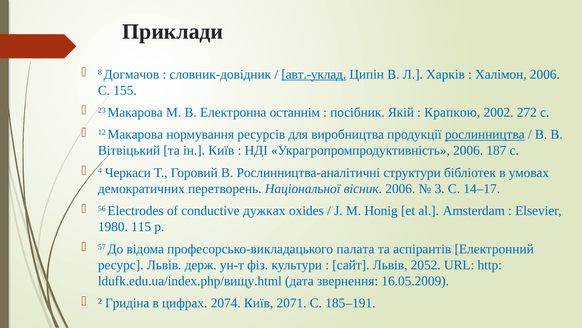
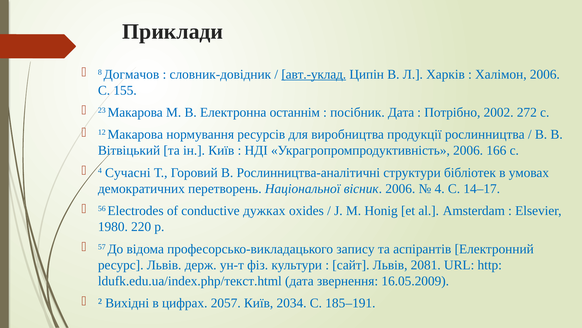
посібник Якій: Якій -> Дата
Крапкою: Крапкою -> Потрібно
рослинництва underline: present -> none
187: 187 -> 166
Черкаси: Черкаси -> Сучасні
3 at (440, 188): 3 -> 4
115: 115 -> 220
палата: палата -> запису
2052: 2052 -> 2081
ldufk.edu.ua/index.php/вищу.html: ldufk.edu.ua/index.php/вищу.html -> ldufk.edu.ua/index.php/текст.html
Гридіна: Гридіна -> Вихідні
2074: 2074 -> 2057
2071: 2071 -> 2034
